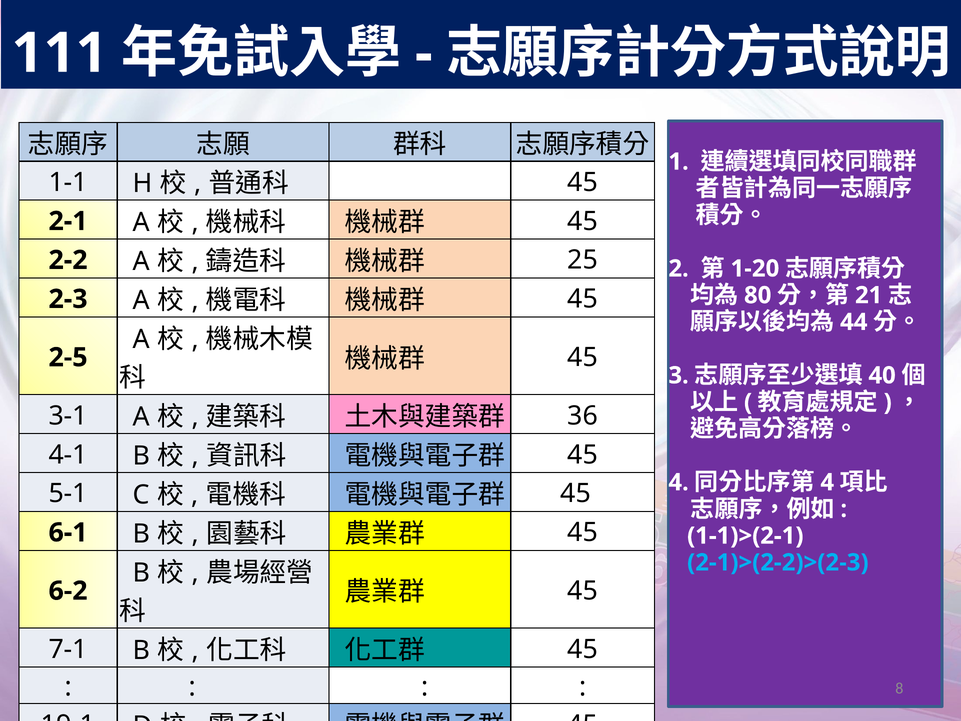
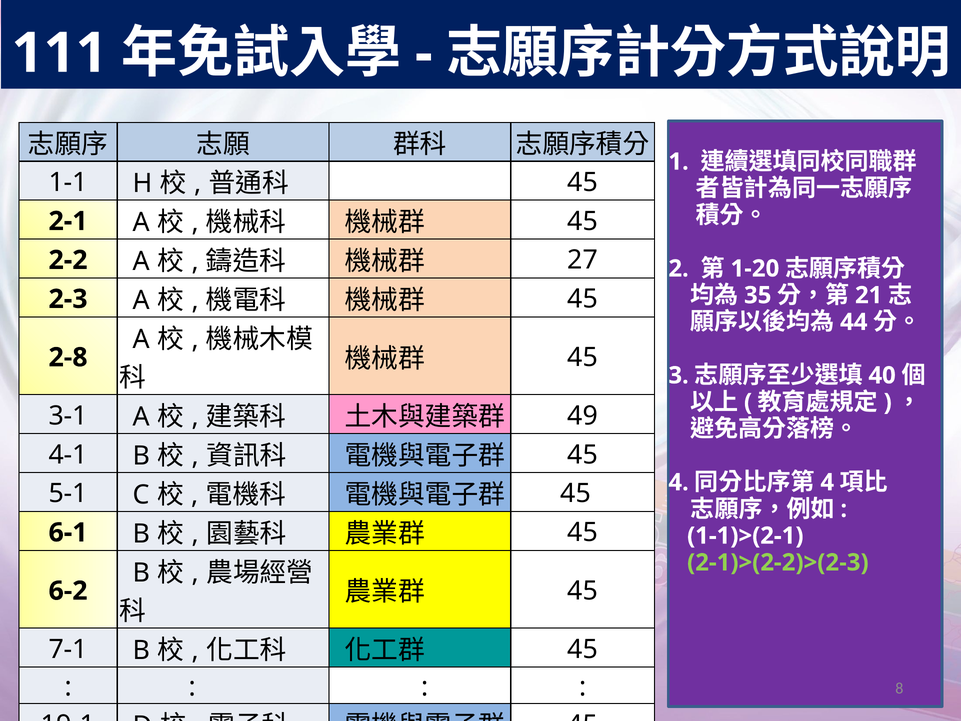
25: 25 -> 27
80: 80 -> 35
2-5: 2-5 -> 2-8
36: 36 -> 49
2-1)>(2-2)>(2-3 colour: light blue -> light green
